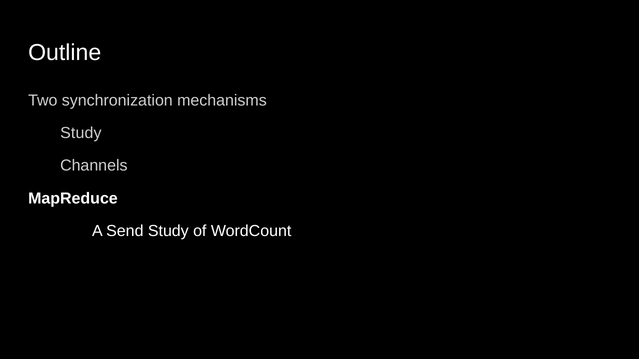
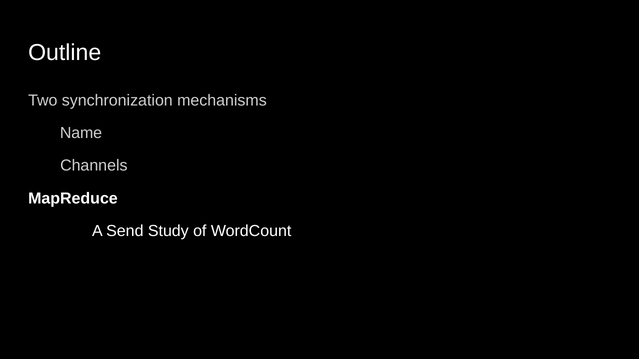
Study at (81, 133): Study -> Name
